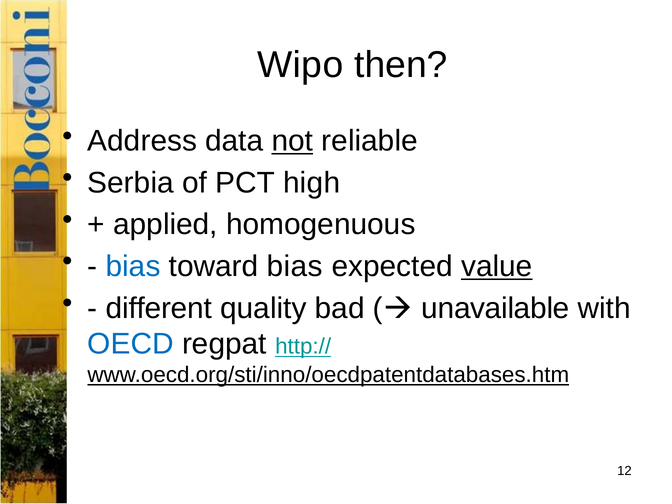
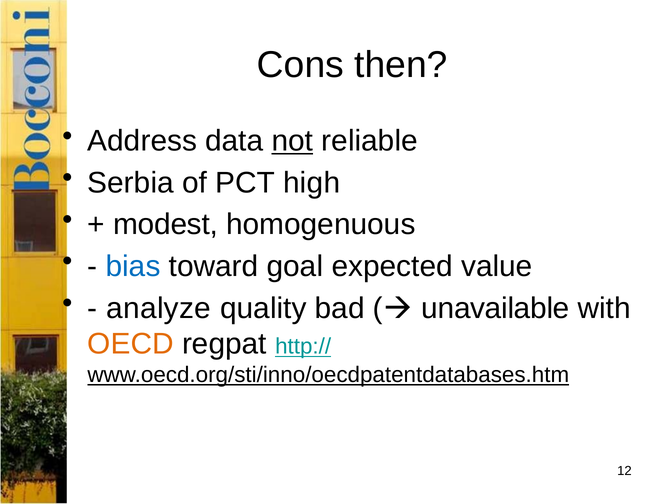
Wipo: Wipo -> Cons
applied: applied -> modest
toward bias: bias -> goal
value underline: present -> none
different: different -> analyze
OECD colour: blue -> orange
